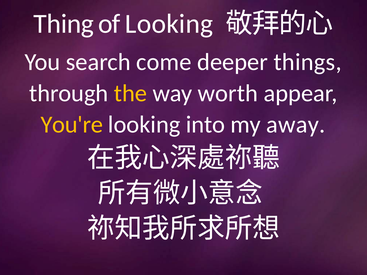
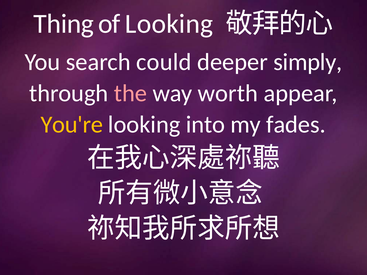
come: come -> could
things: things -> simply
the colour: yellow -> pink
away: away -> fades
